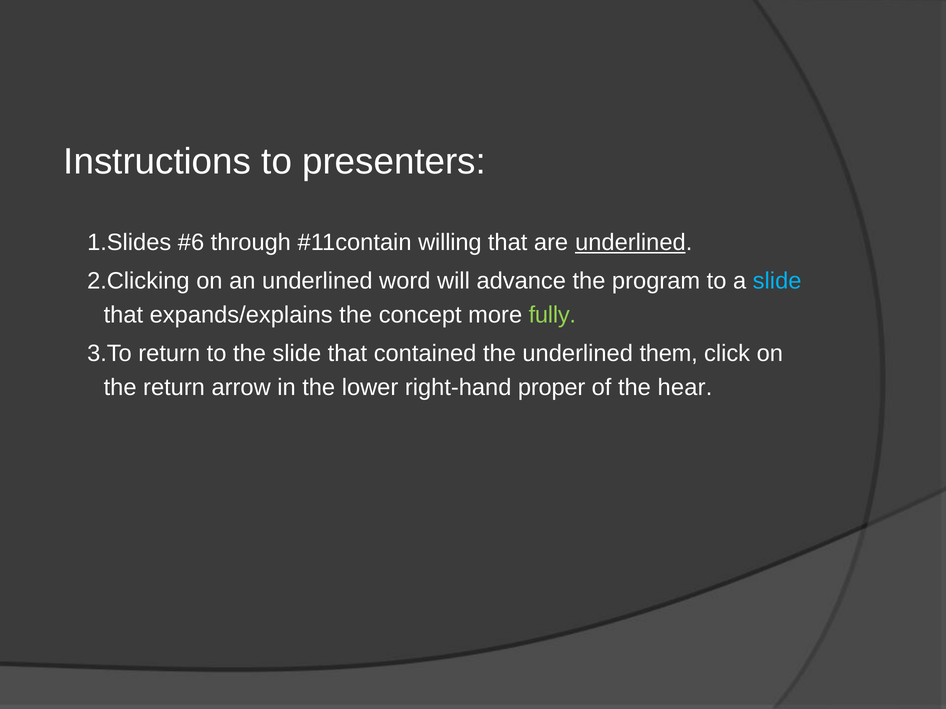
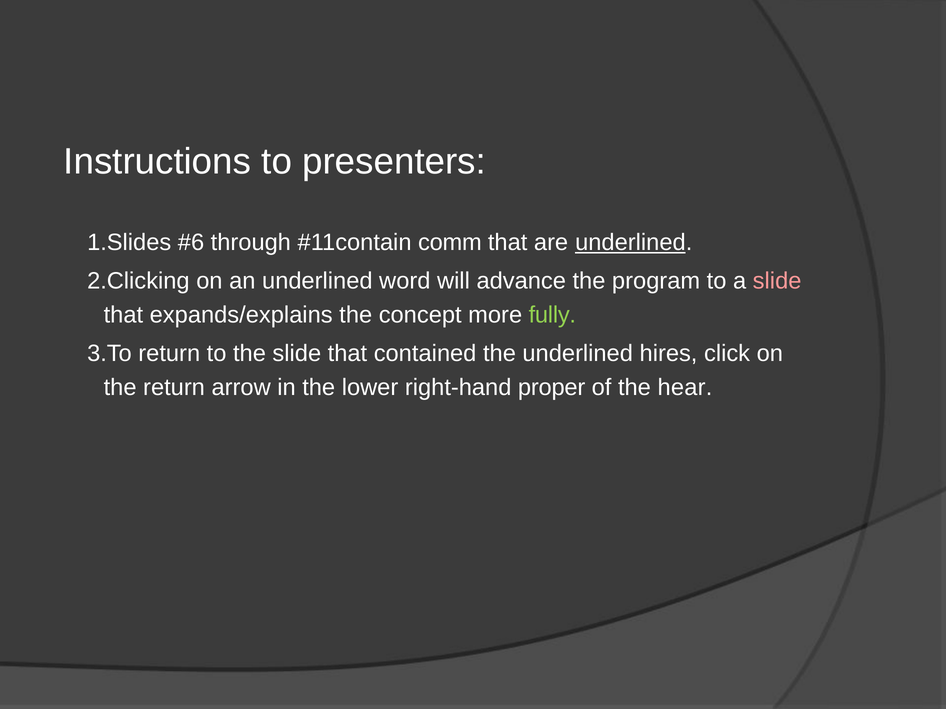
willing: willing -> comm
slide at (777, 281) colour: light blue -> pink
them: them -> hires
